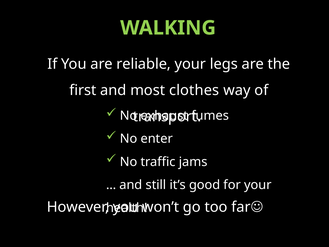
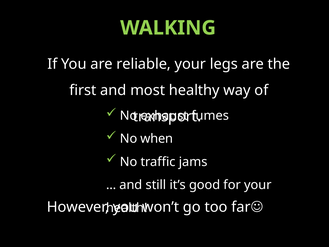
clothes: clothes -> healthy
enter: enter -> when
